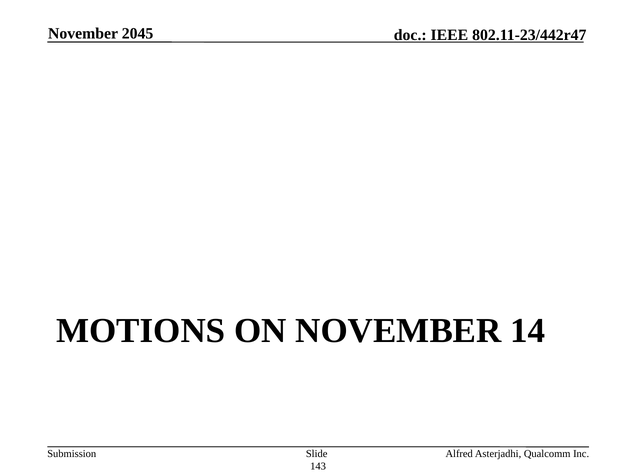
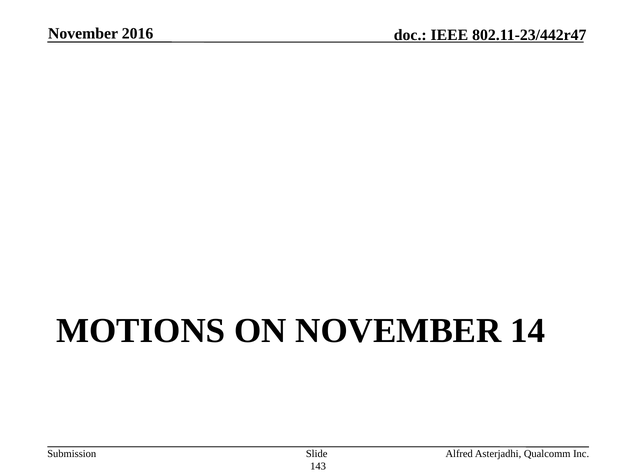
2045: 2045 -> 2016
